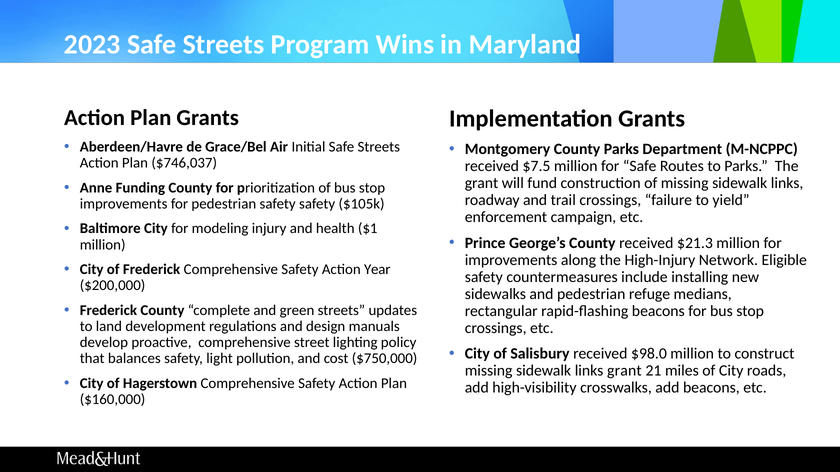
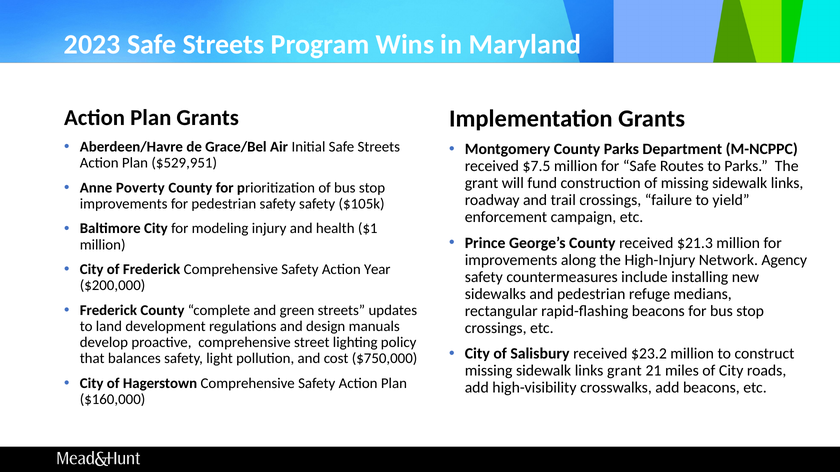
$746,037: $746,037 -> $529,951
Funding: Funding -> Poverty
Eligible: Eligible -> Agency
$98.0: $98.0 -> $23.2
